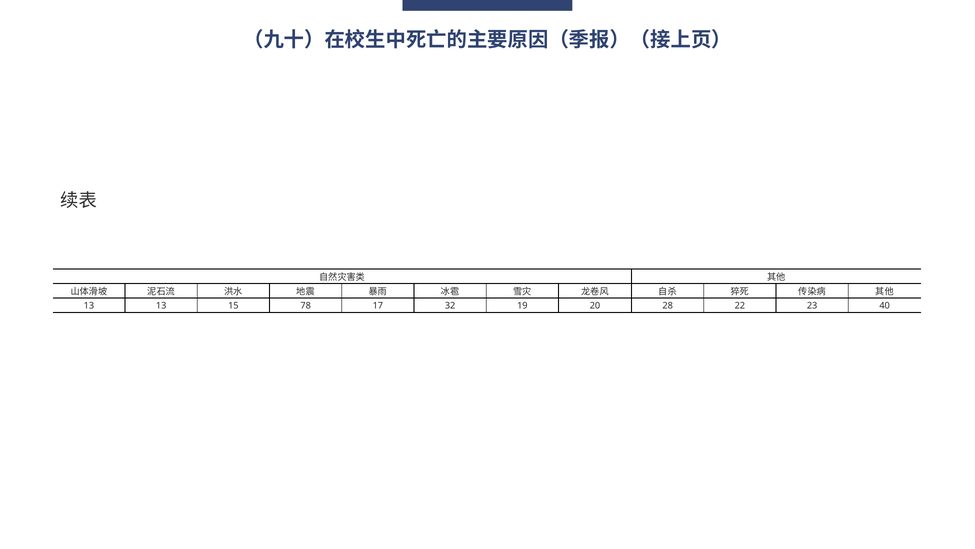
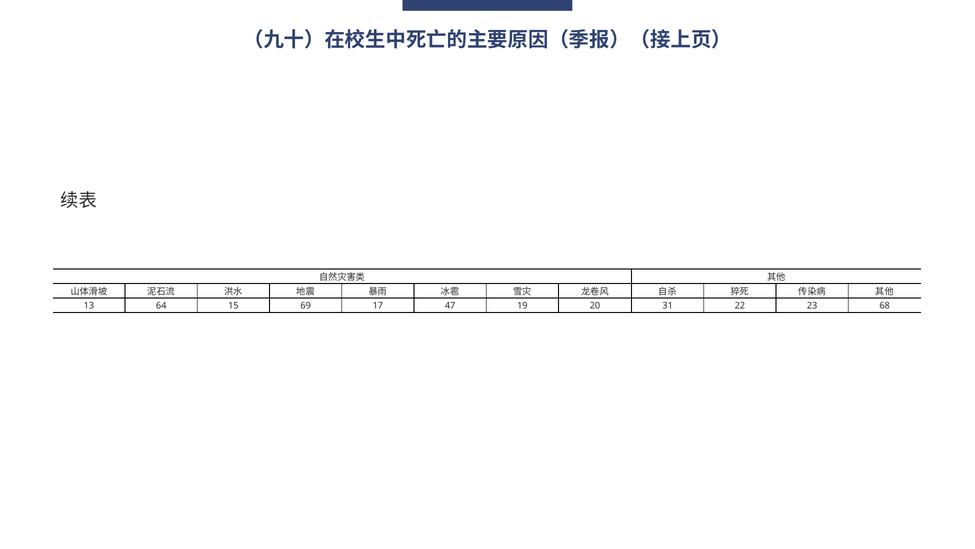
13 13: 13 -> 64
78: 78 -> 69
32: 32 -> 47
28: 28 -> 31
40: 40 -> 68
